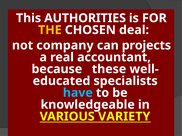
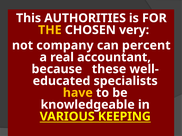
deal: deal -> very
projects: projects -> percent
have colour: light blue -> yellow
VARIETY: VARIETY -> KEEPING
